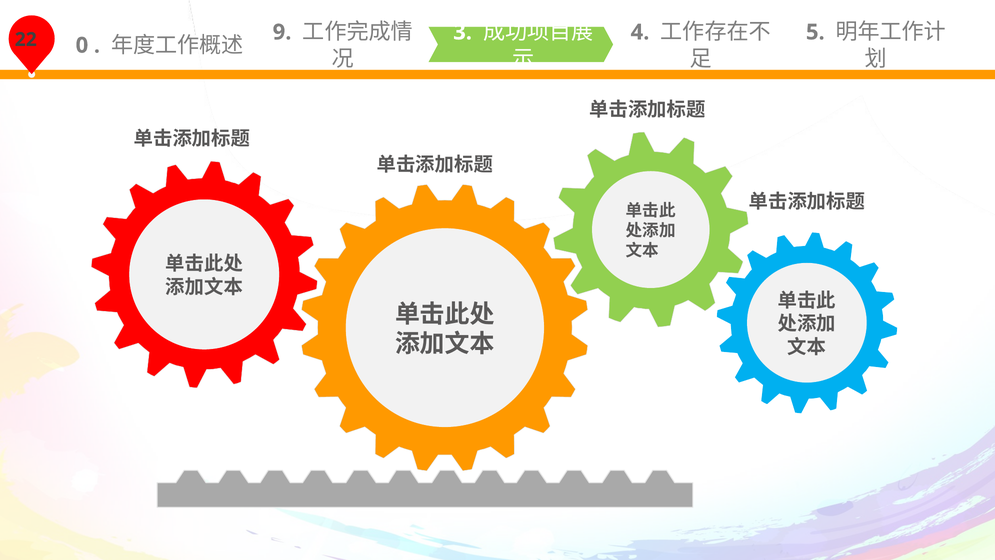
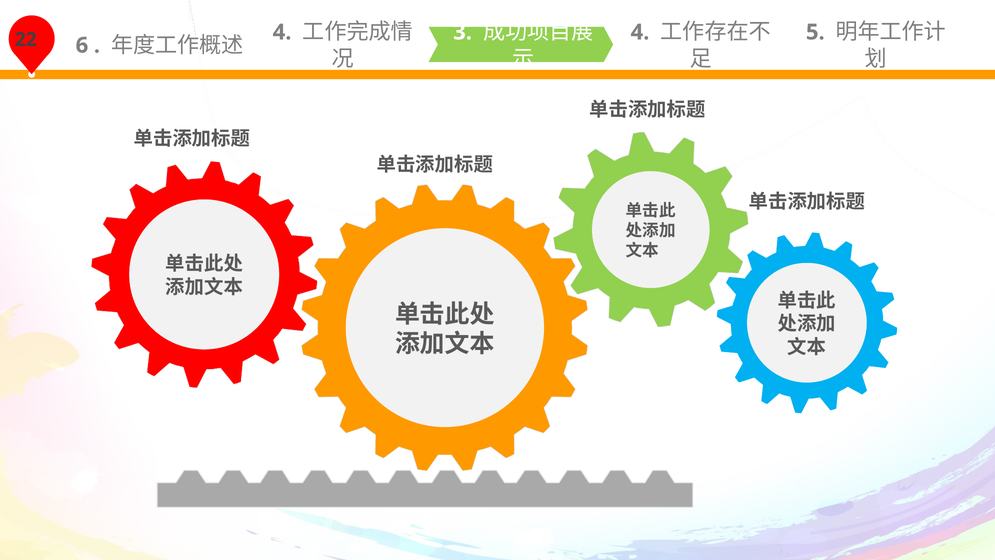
0: 0 -> 6
9 at (282, 32): 9 -> 4
